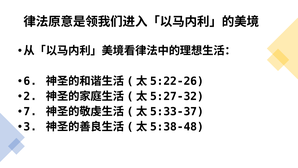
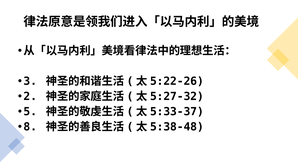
6: 6 -> 3
7: 7 -> 5
3: 3 -> 8
